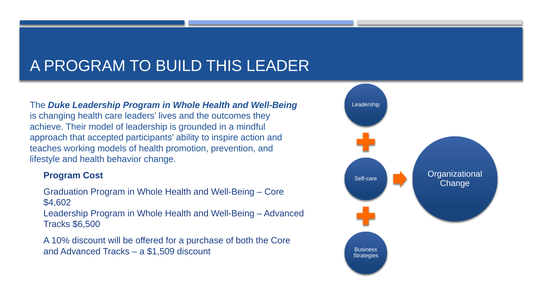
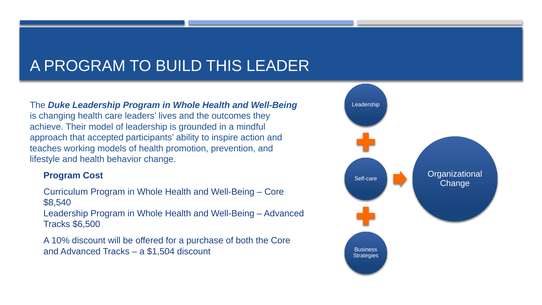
Graduation: Graduation -> Curriculum
$4,602: $4,602 -> $8,540
$1,509: $1,509 -> $1,504
